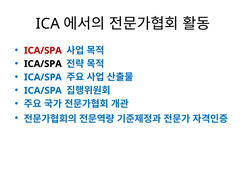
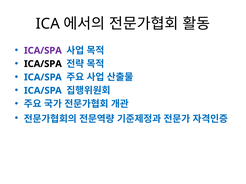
ICA/SPA at (43, 51) colour: red -> purple
